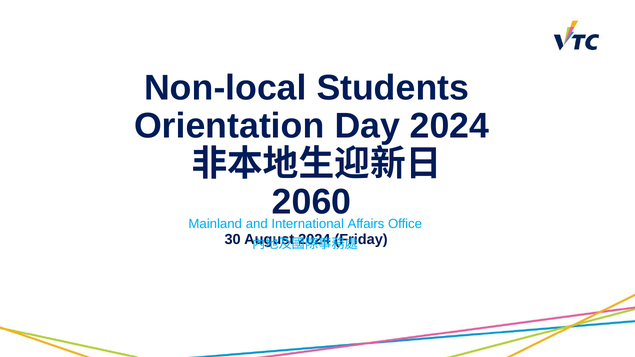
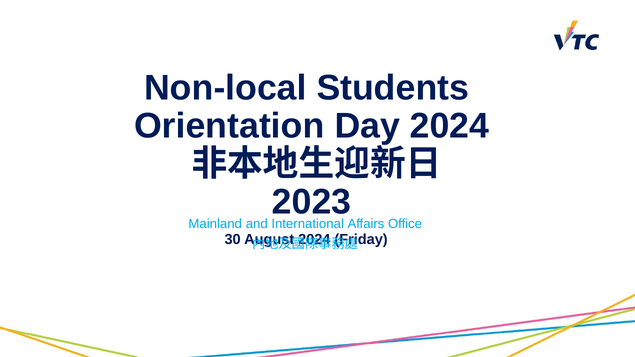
2060: 2060 -> 2023
